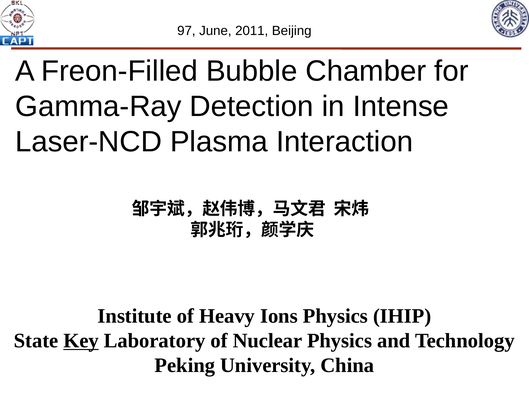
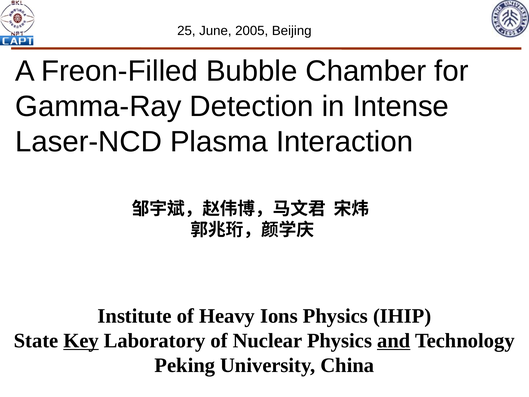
97: 97 -> 25
2011: 2011 -> 2005
and underline: none -> present
